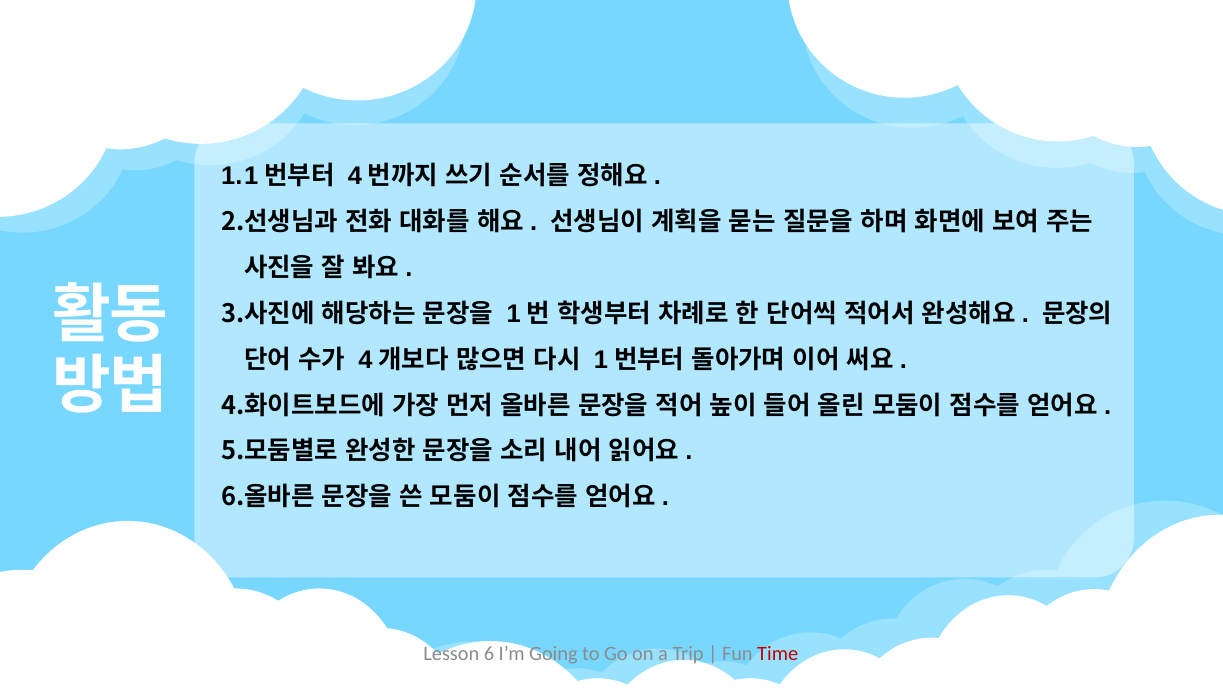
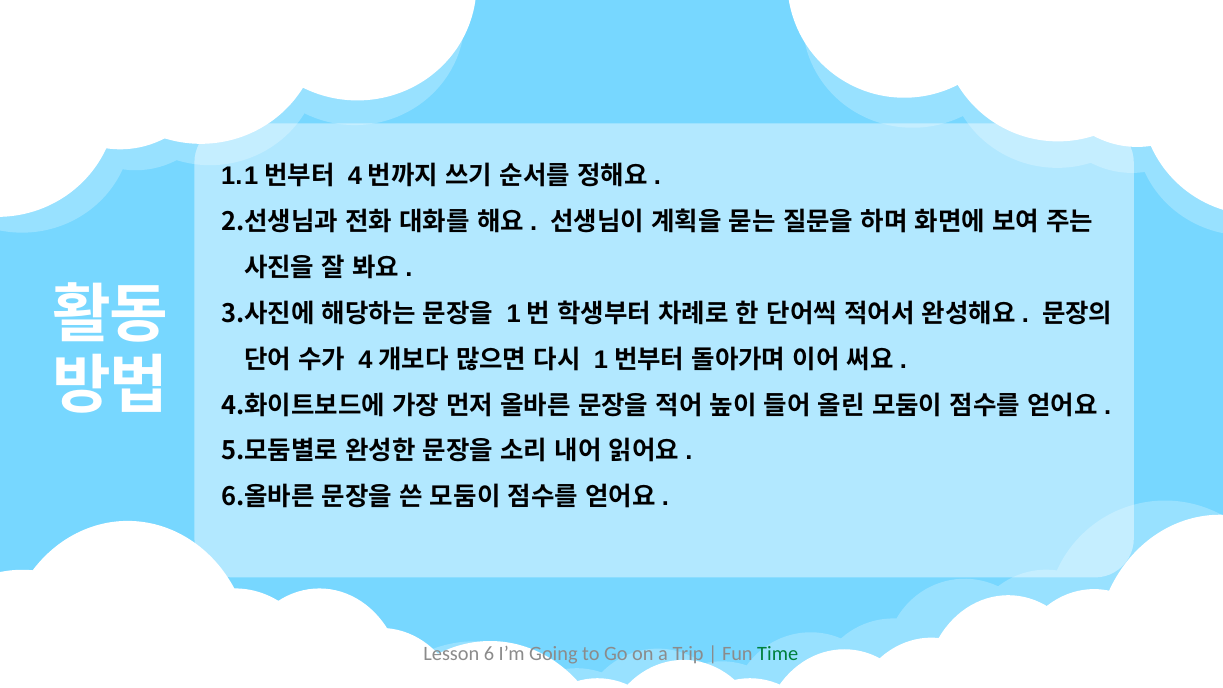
Time colour: red -> green
